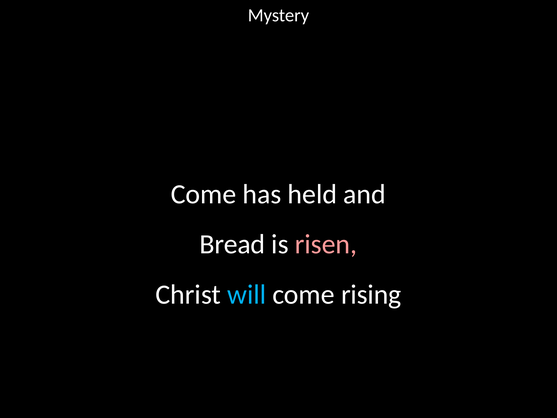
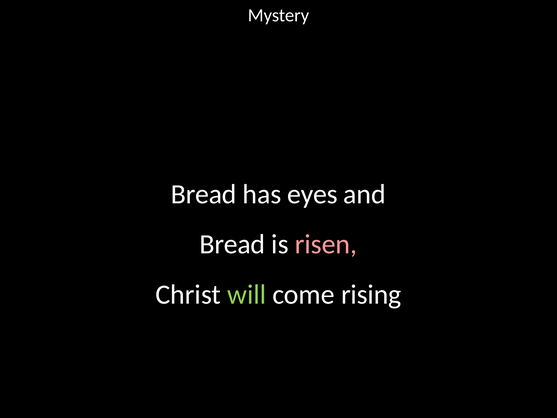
Come at (204, 194): Come -> Bread
held: held -> eyes
will colour: light blue -> light green
